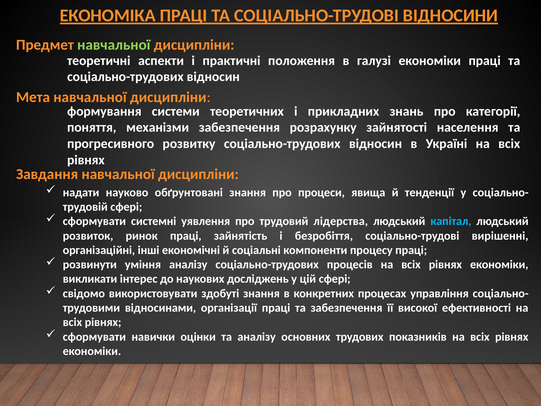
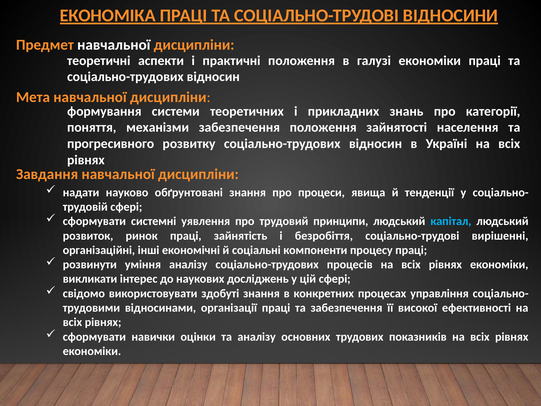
навчальної at (114, 45) colour: light green -> white
забезпечення розрахунку: розрахунку -> положення
лідерства: лідерства -> принципи
